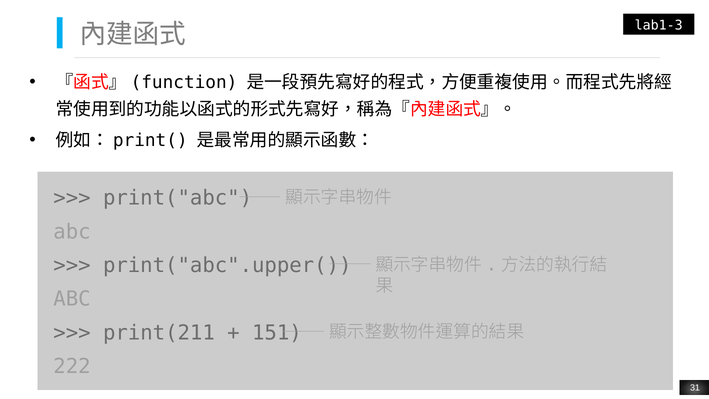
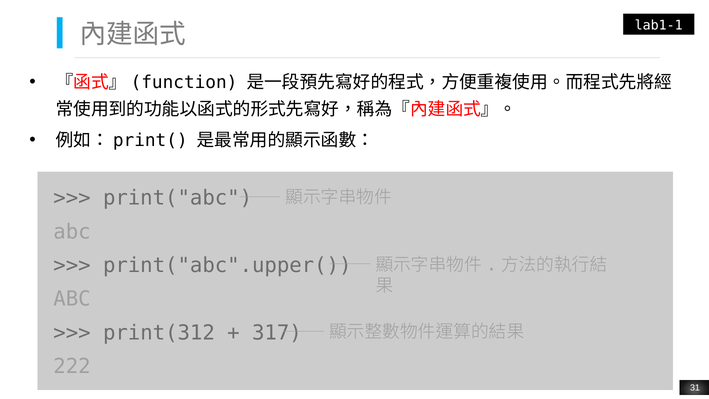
lab1-3: lab1-3 -> lab1-1
print(211: print(211 -> print(312
151: 151 -> 317
